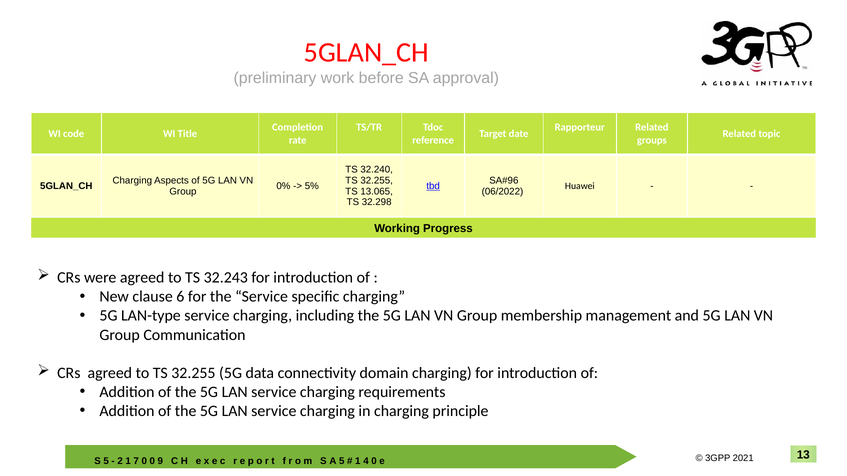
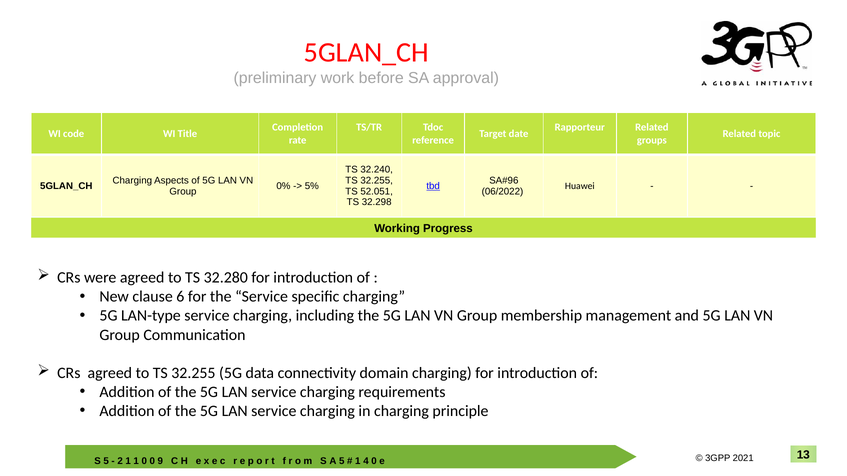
13.065: 13.065 -> 52.051
32.243: 32.243 -> 32.280
7 at (136, 461): 7 -> 1
